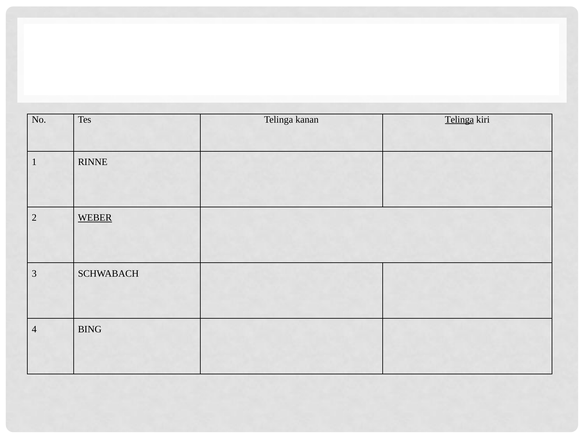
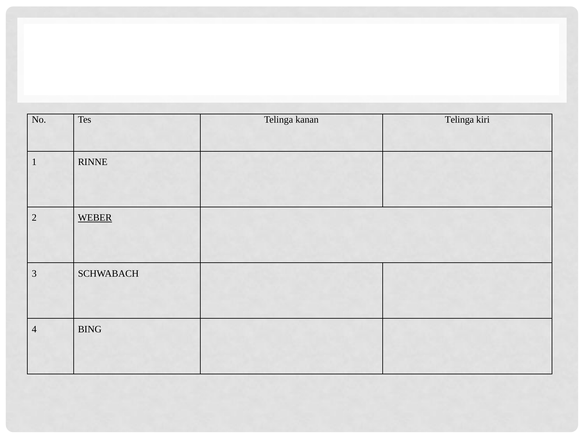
Telinga at (459, 120) underline: present -> none
